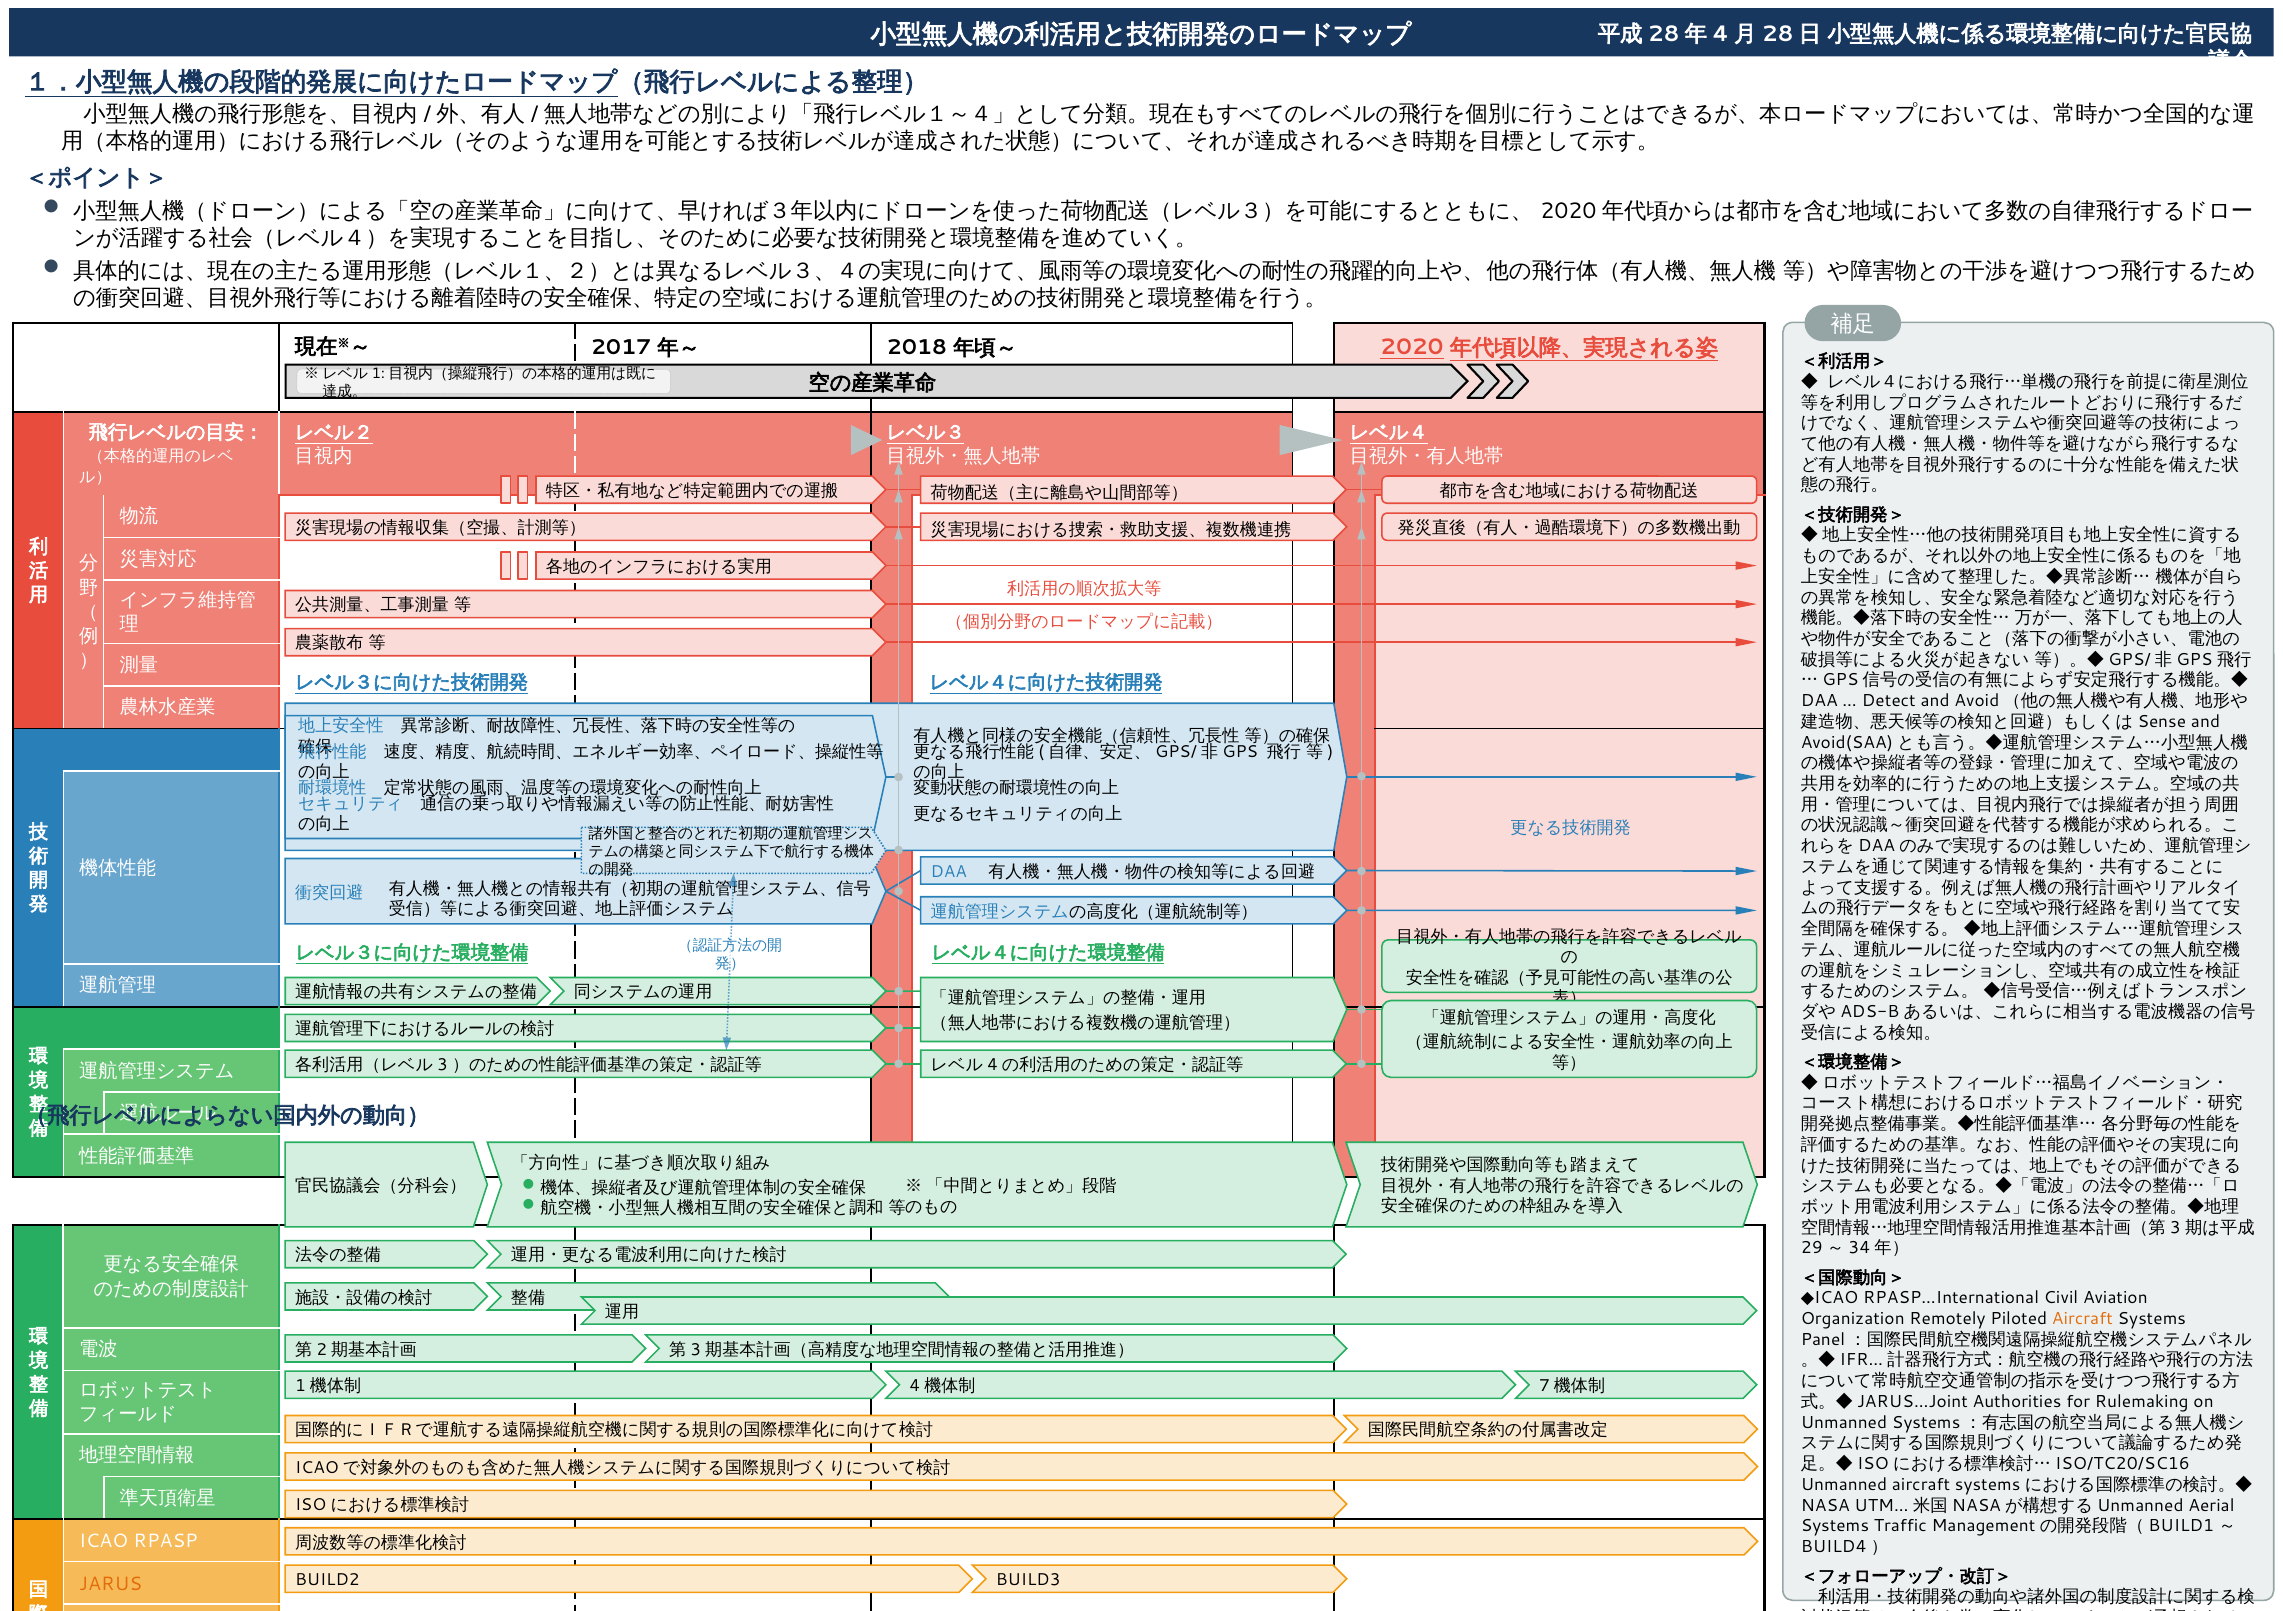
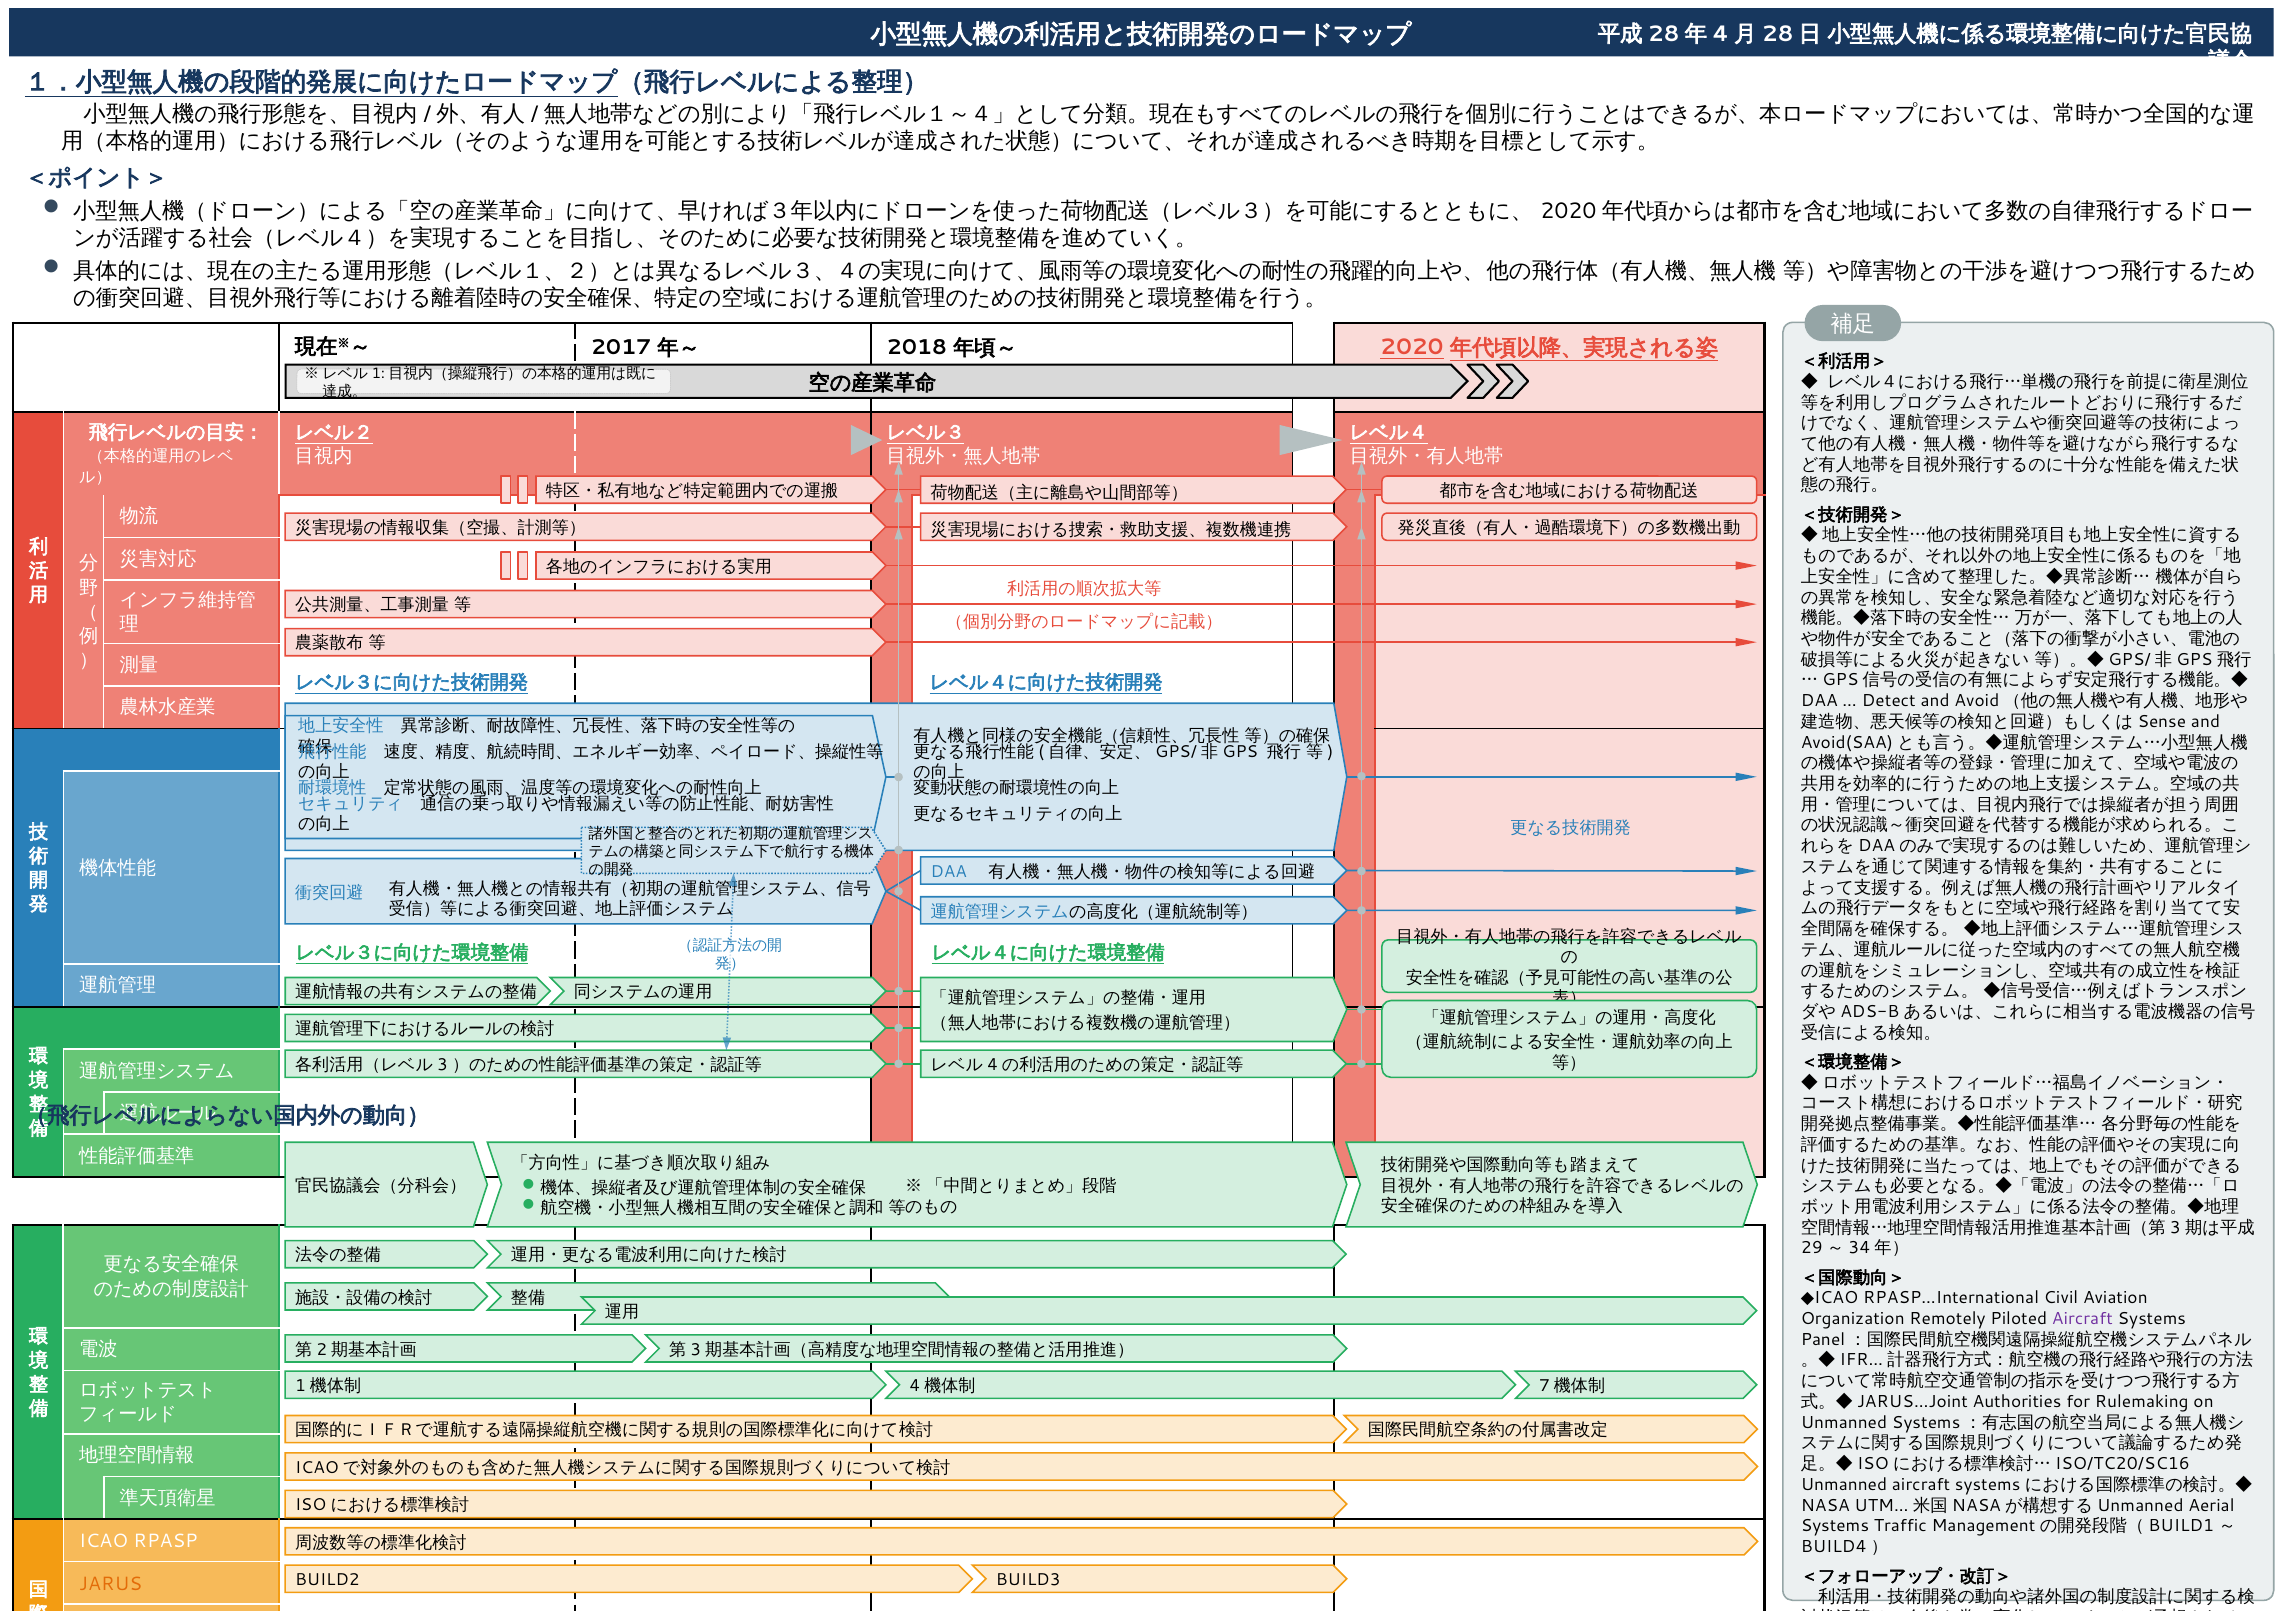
Aircraft at (2082, 1319) colour: orange -> purple
